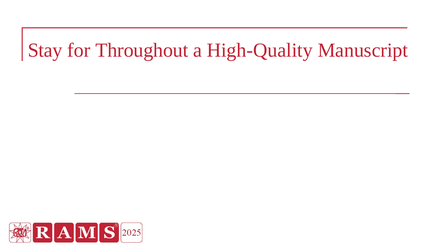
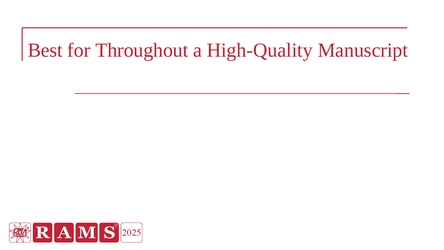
Stay: Stay -> Best
